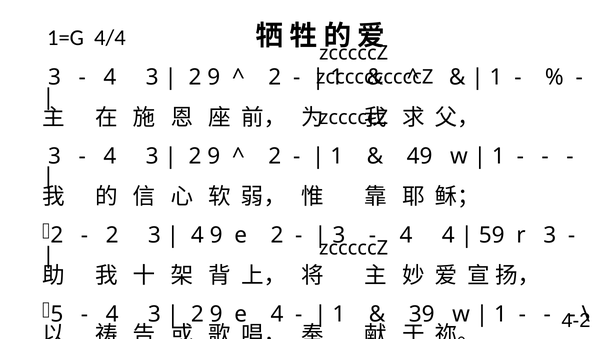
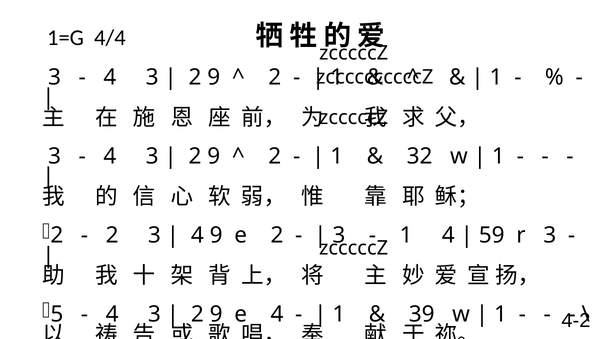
49: 49 -> 32
4 at (406, 235): 4 -> 1
